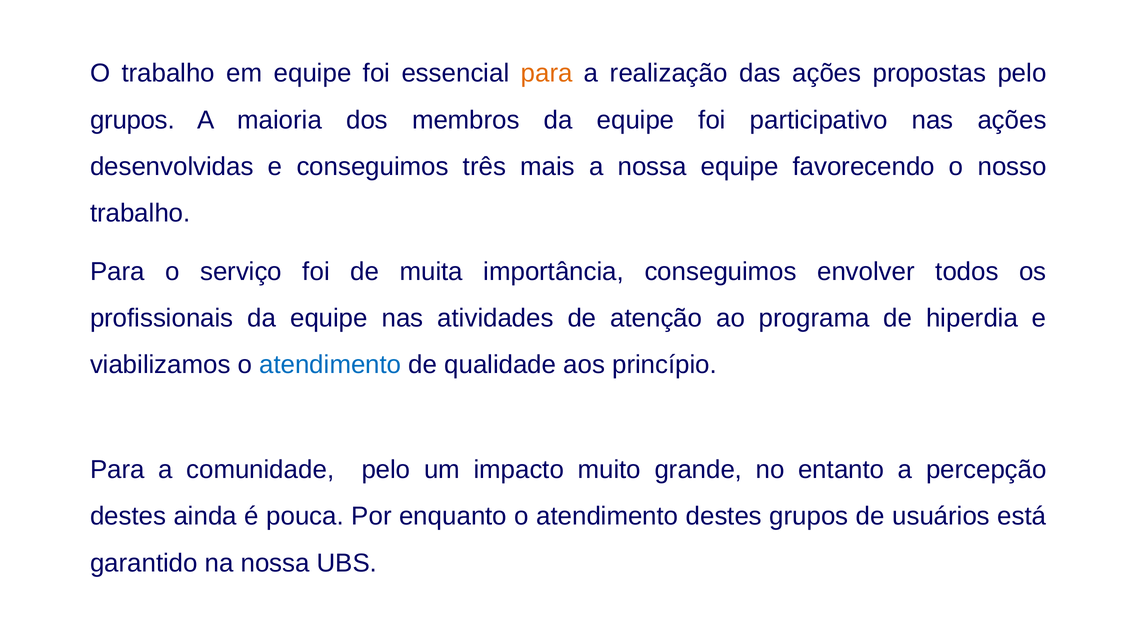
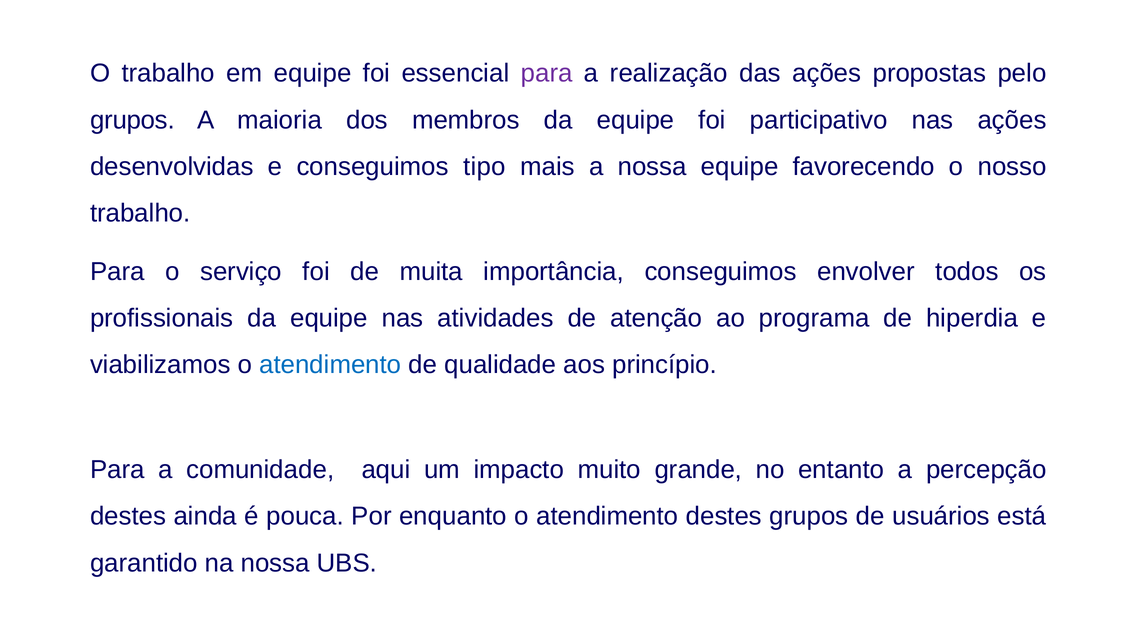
para at (547, 73) colour: orange -> purple
três: três -> tipo
comunidade pelo: pelo -> aqui
